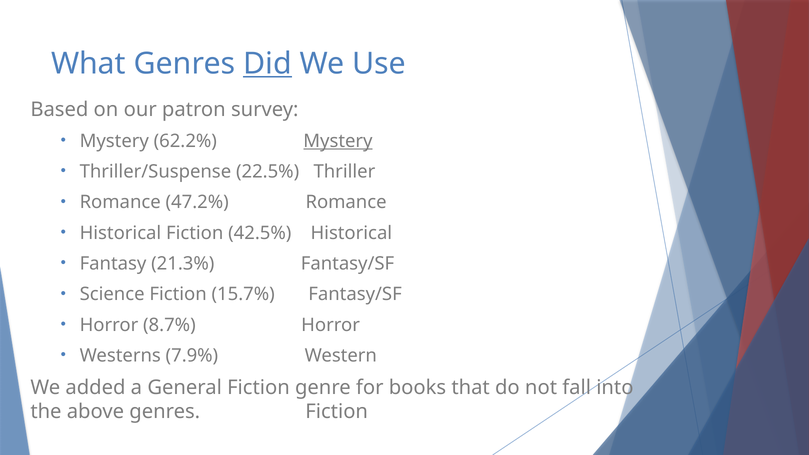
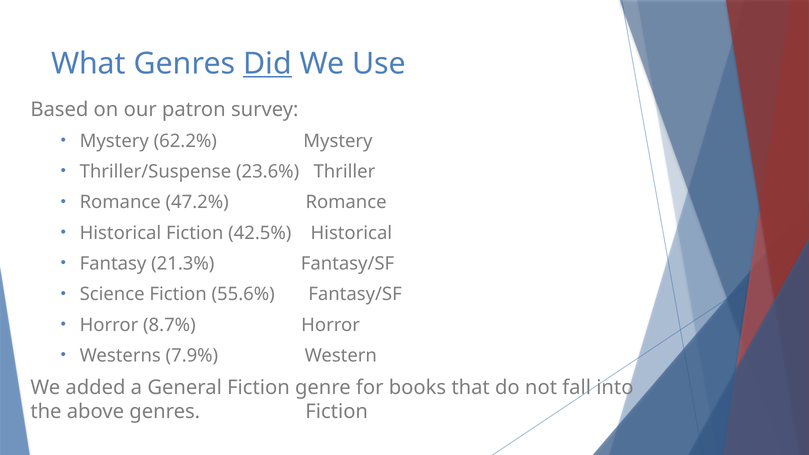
Mystery at (338, 141) underline: present -> none
22.5%: 22.5% -> 23.6%
15.7%: 15.7% -> 55.6%
